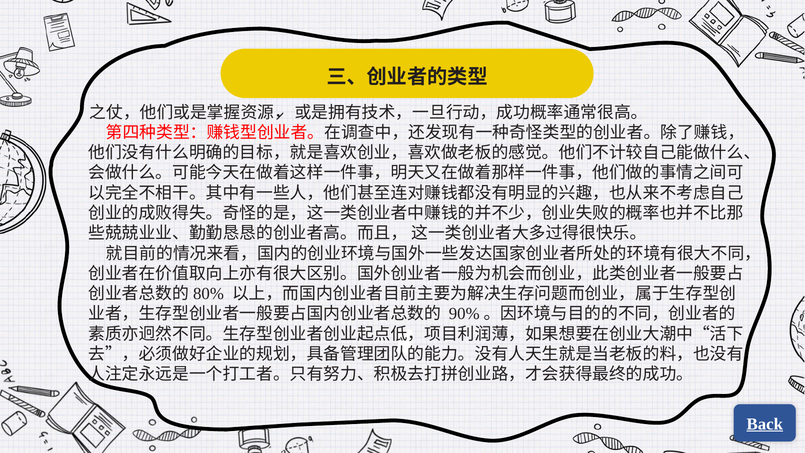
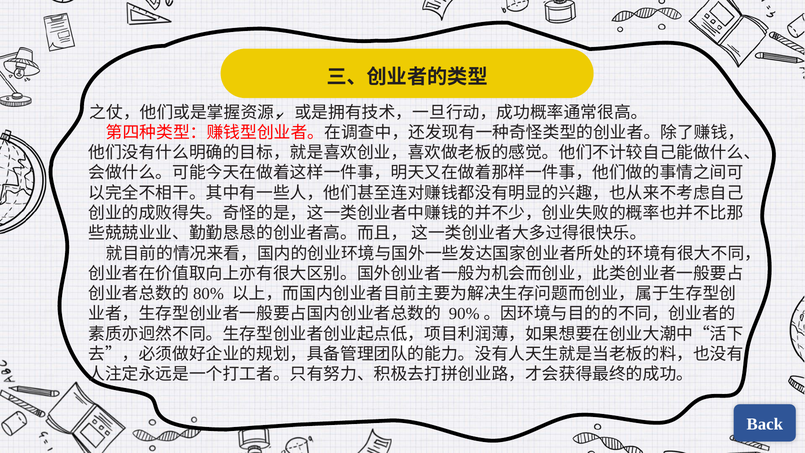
Back underline: present -> none
